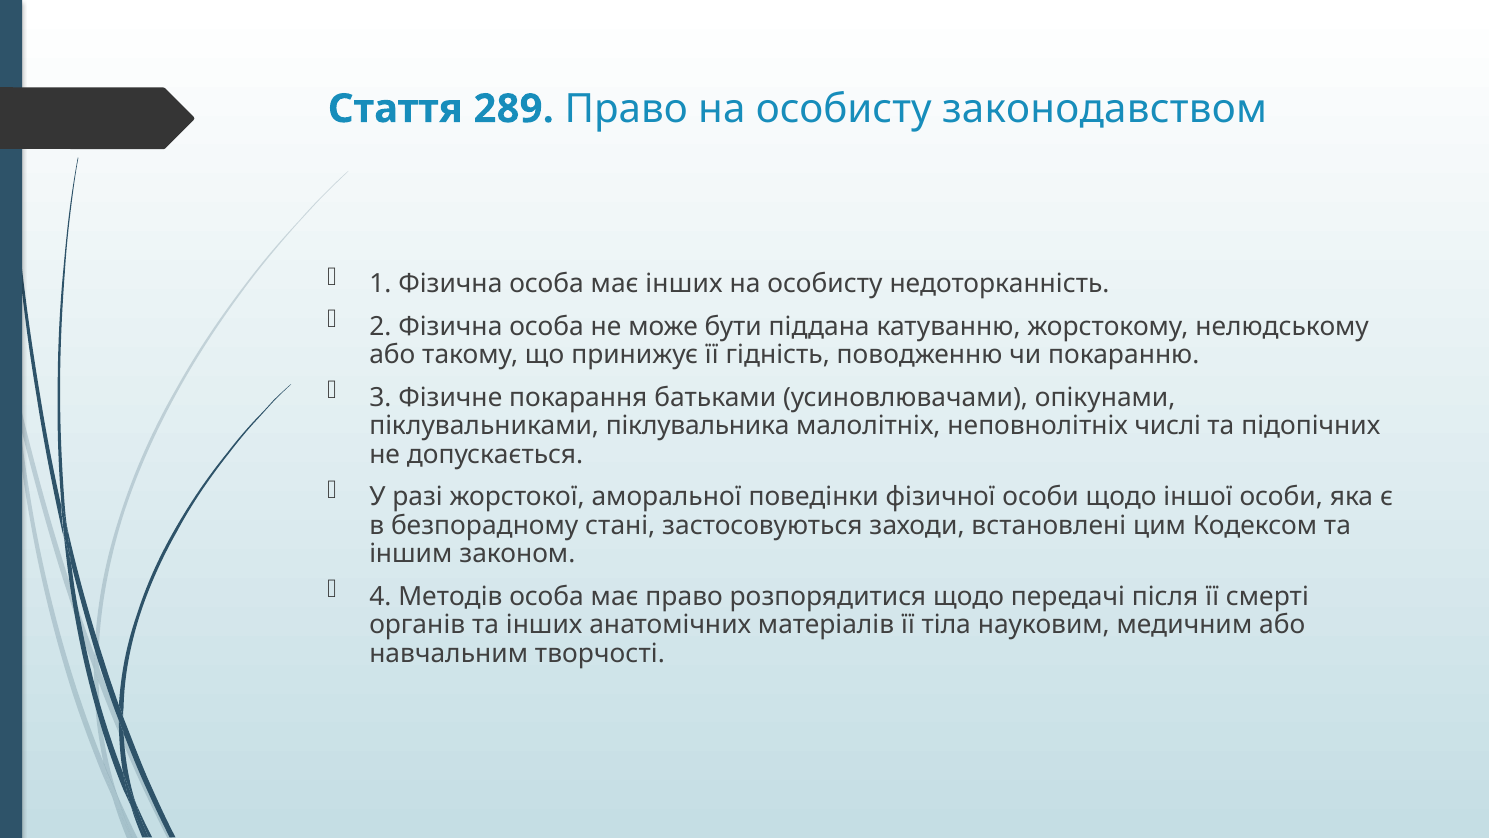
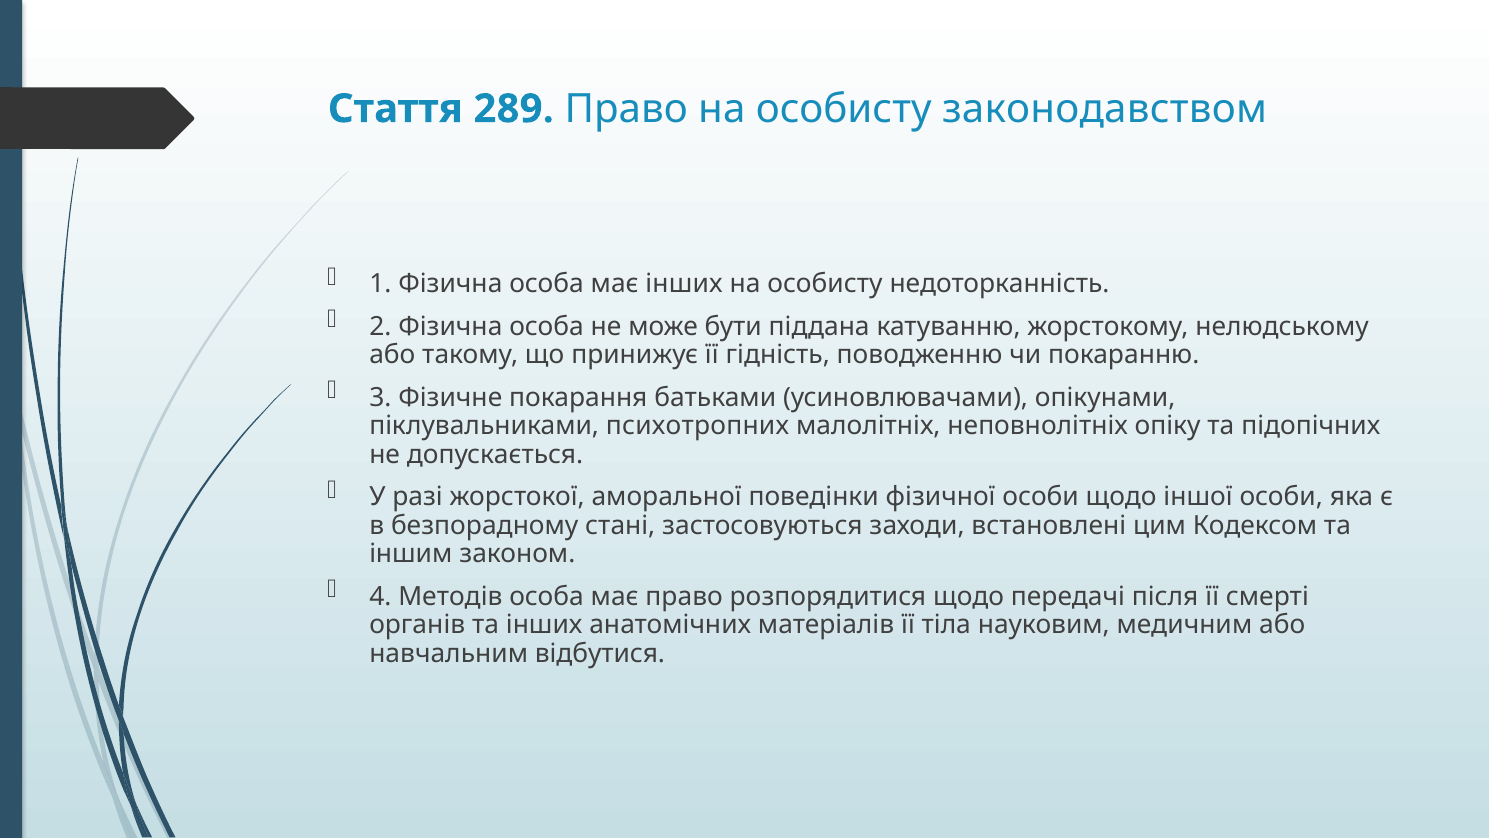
піклувальника: піклувальника -> психотропних
числі: числі -> опіку
творчості: творчості -> відбутися
